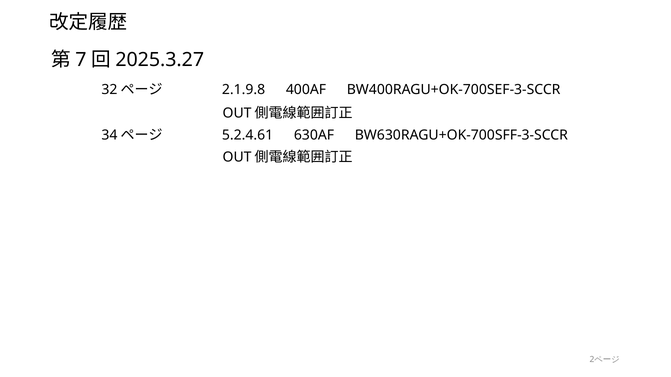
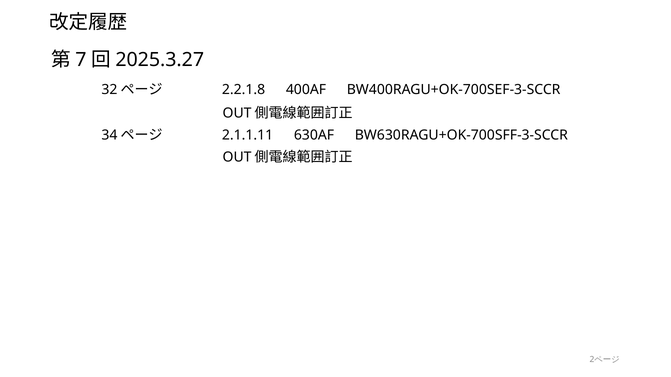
2.1.9.8: 2.1.9.8 -> 2.2.1.8
5.2.4.61: 5.2.4.61 -> 2.1.1.11
